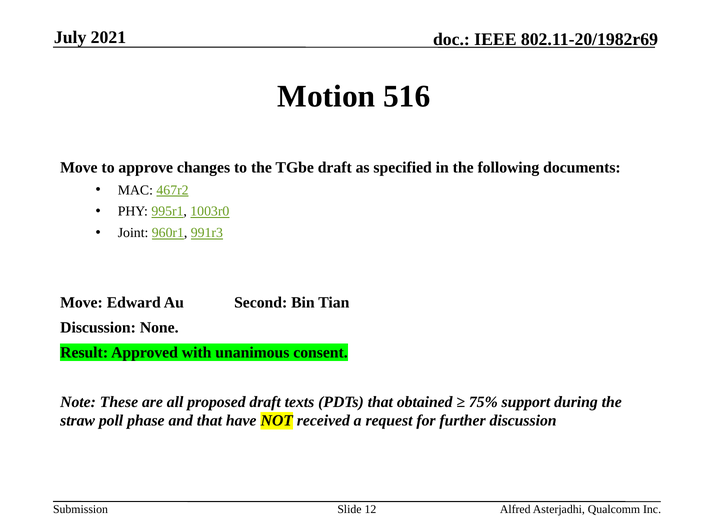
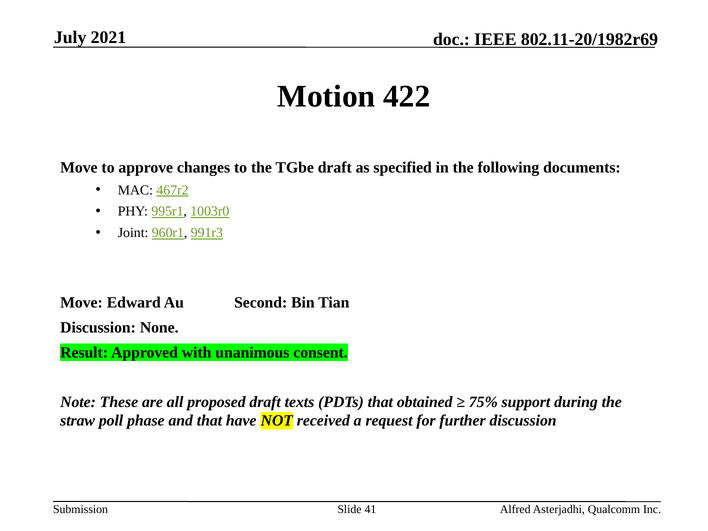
516: 516 -> 422
12: 12 -> 41
